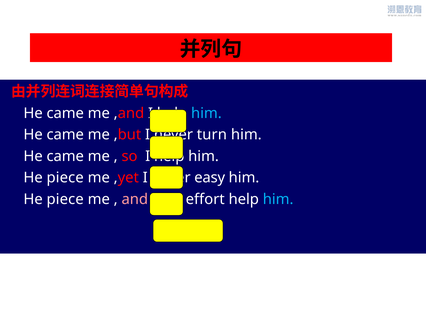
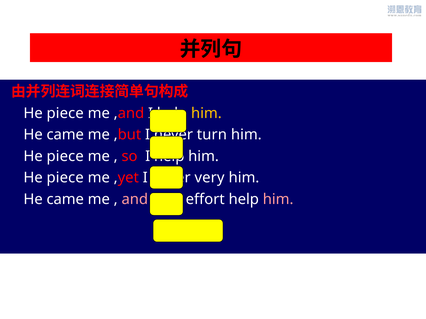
came at (65, 113): came -> piece
him at (206, 113) colour: light blue -> yellow
came at (65, 157): came -> piece
easy: easy -> very
piece at (65, 200): piece -> came
him at (278, 200) colour: light blue -> pink
